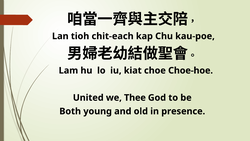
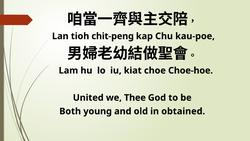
chit-each: chit-each -> chit-peng
presence: presence -> obtained
